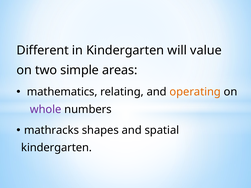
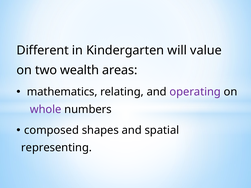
simple: simple -> wealth
operating colour: orange -> purple
mathracks: mathracks -> composed
kindergarten at (57, 148): kindergarten -> representing
